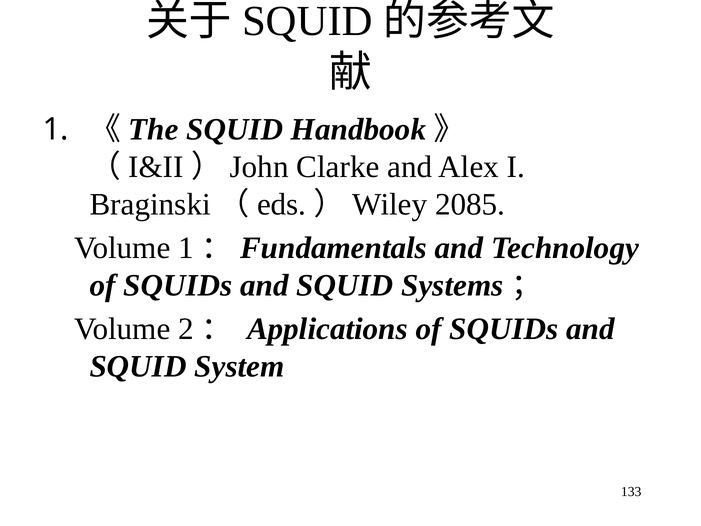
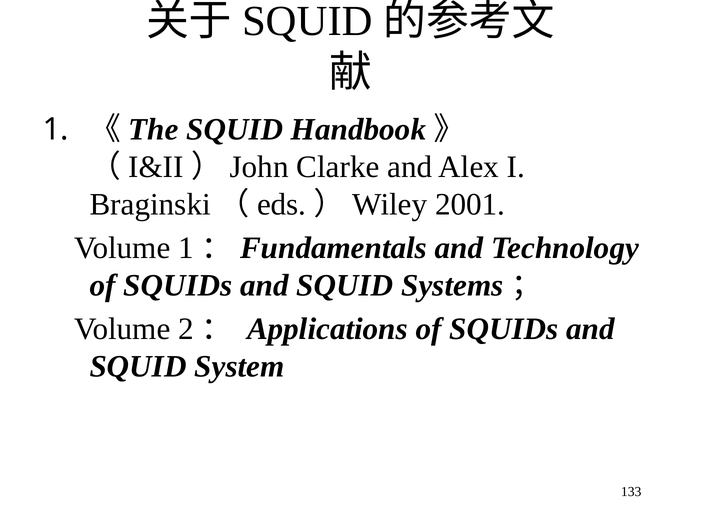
2085: 2085 -> 2001
